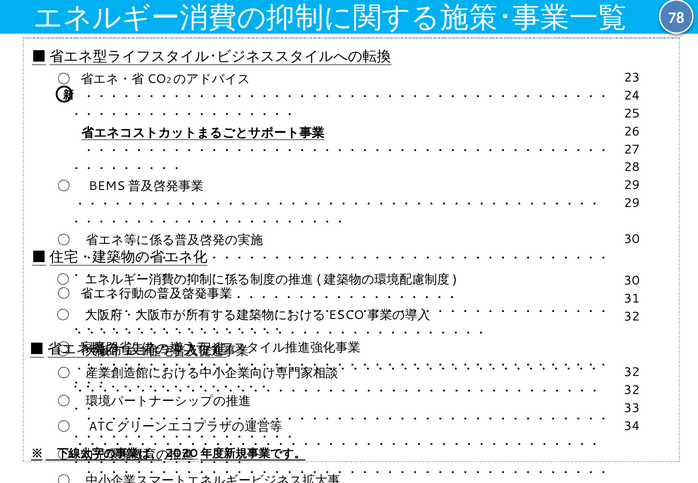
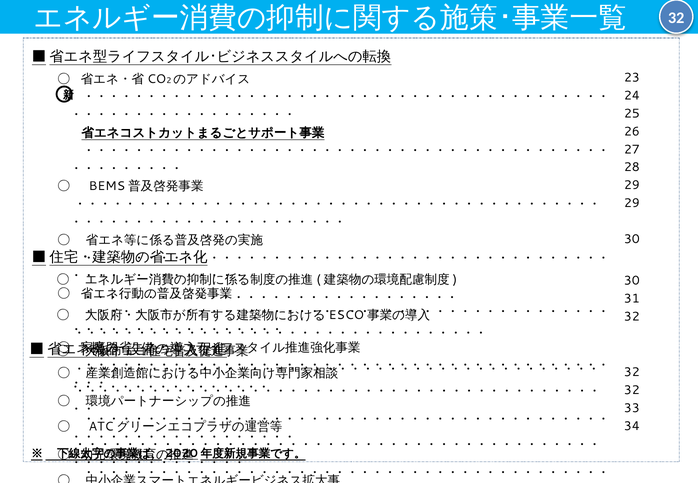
78 at (676, 18): 78 -> 32
